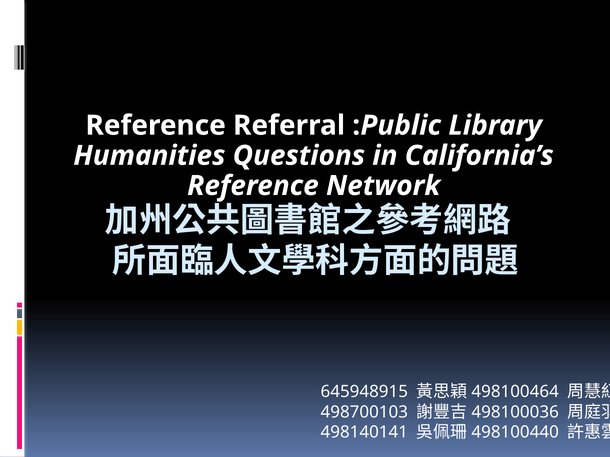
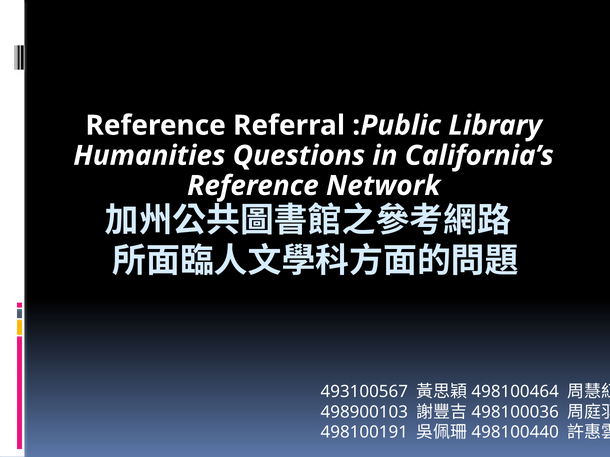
645948915: 645948915 -> 493100567
498700103: 498700103 -> 498900103
498140141: 498140141 -> 498100191
